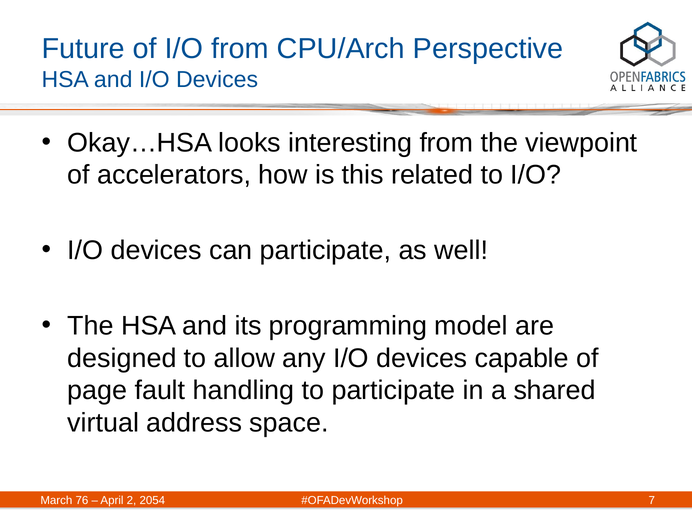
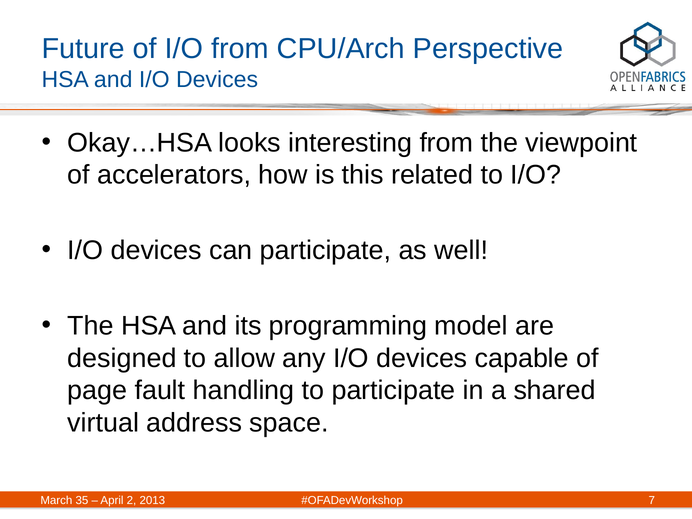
76: 76 -> 35
2054: 2054 -> 2013
